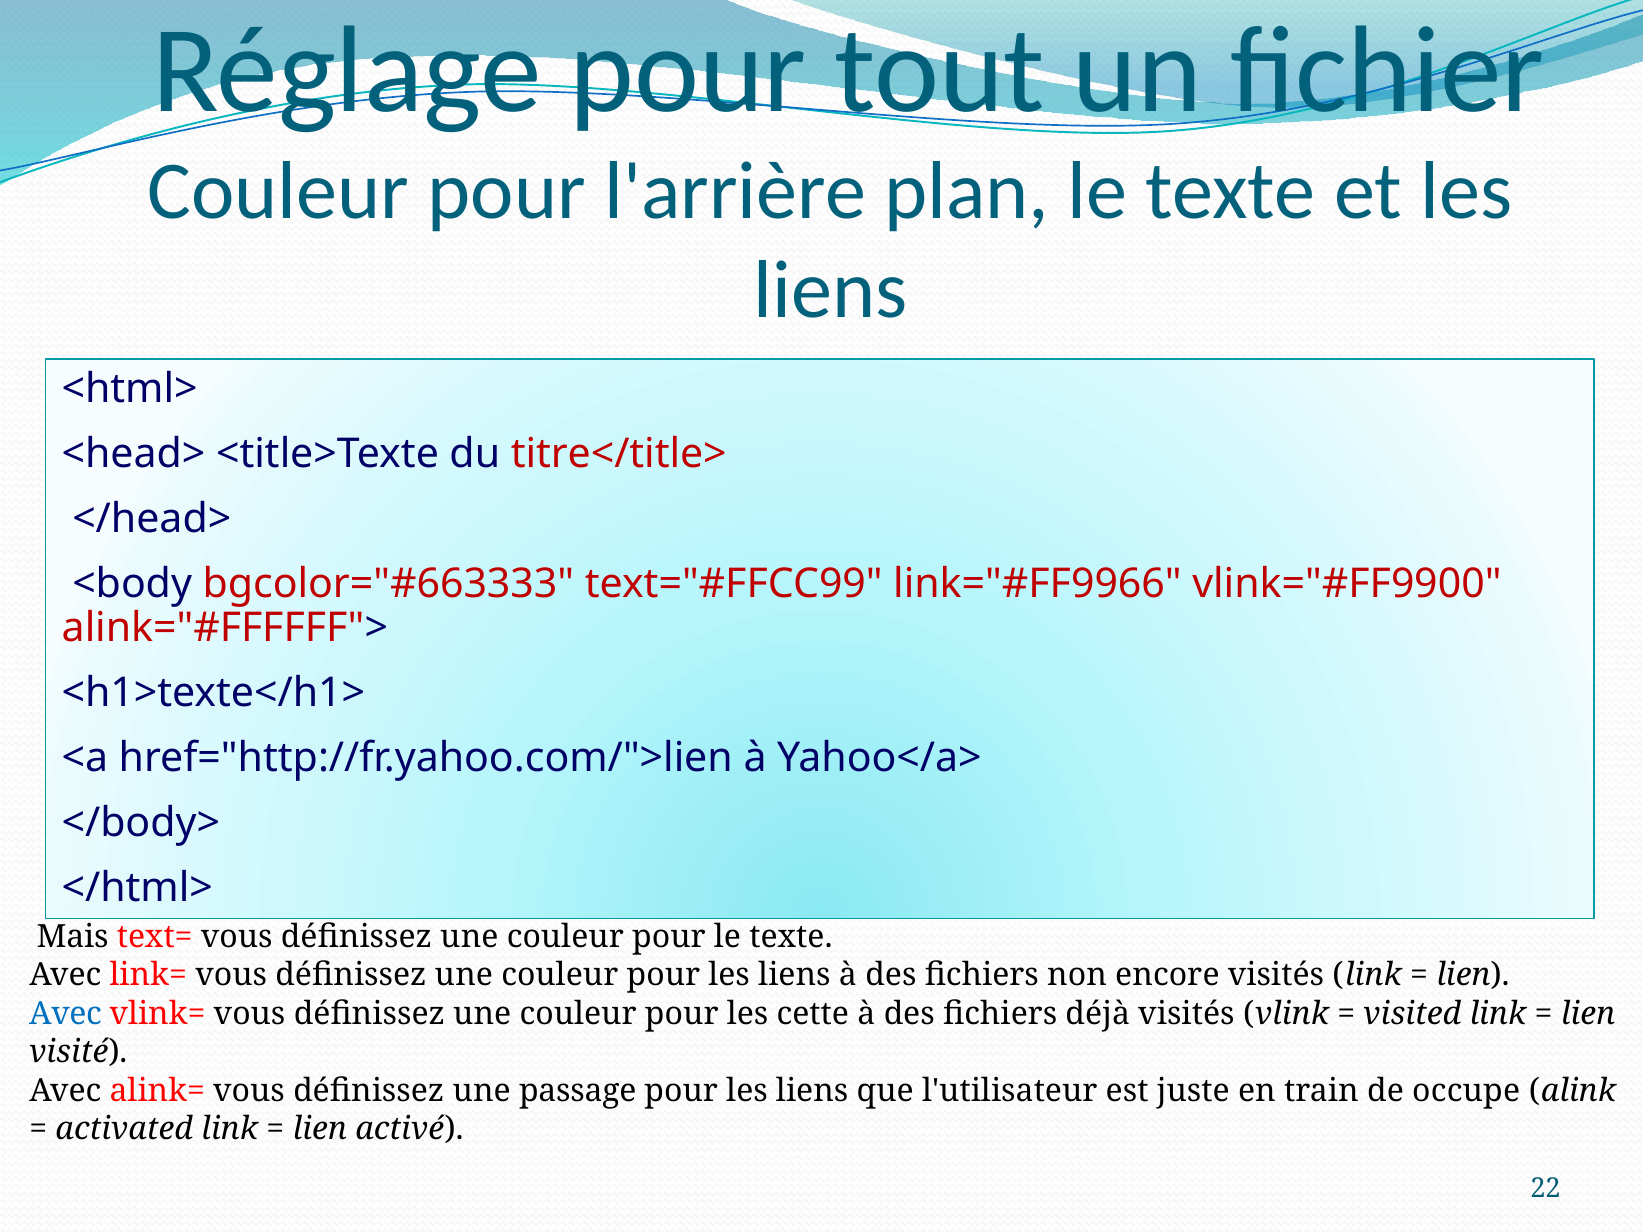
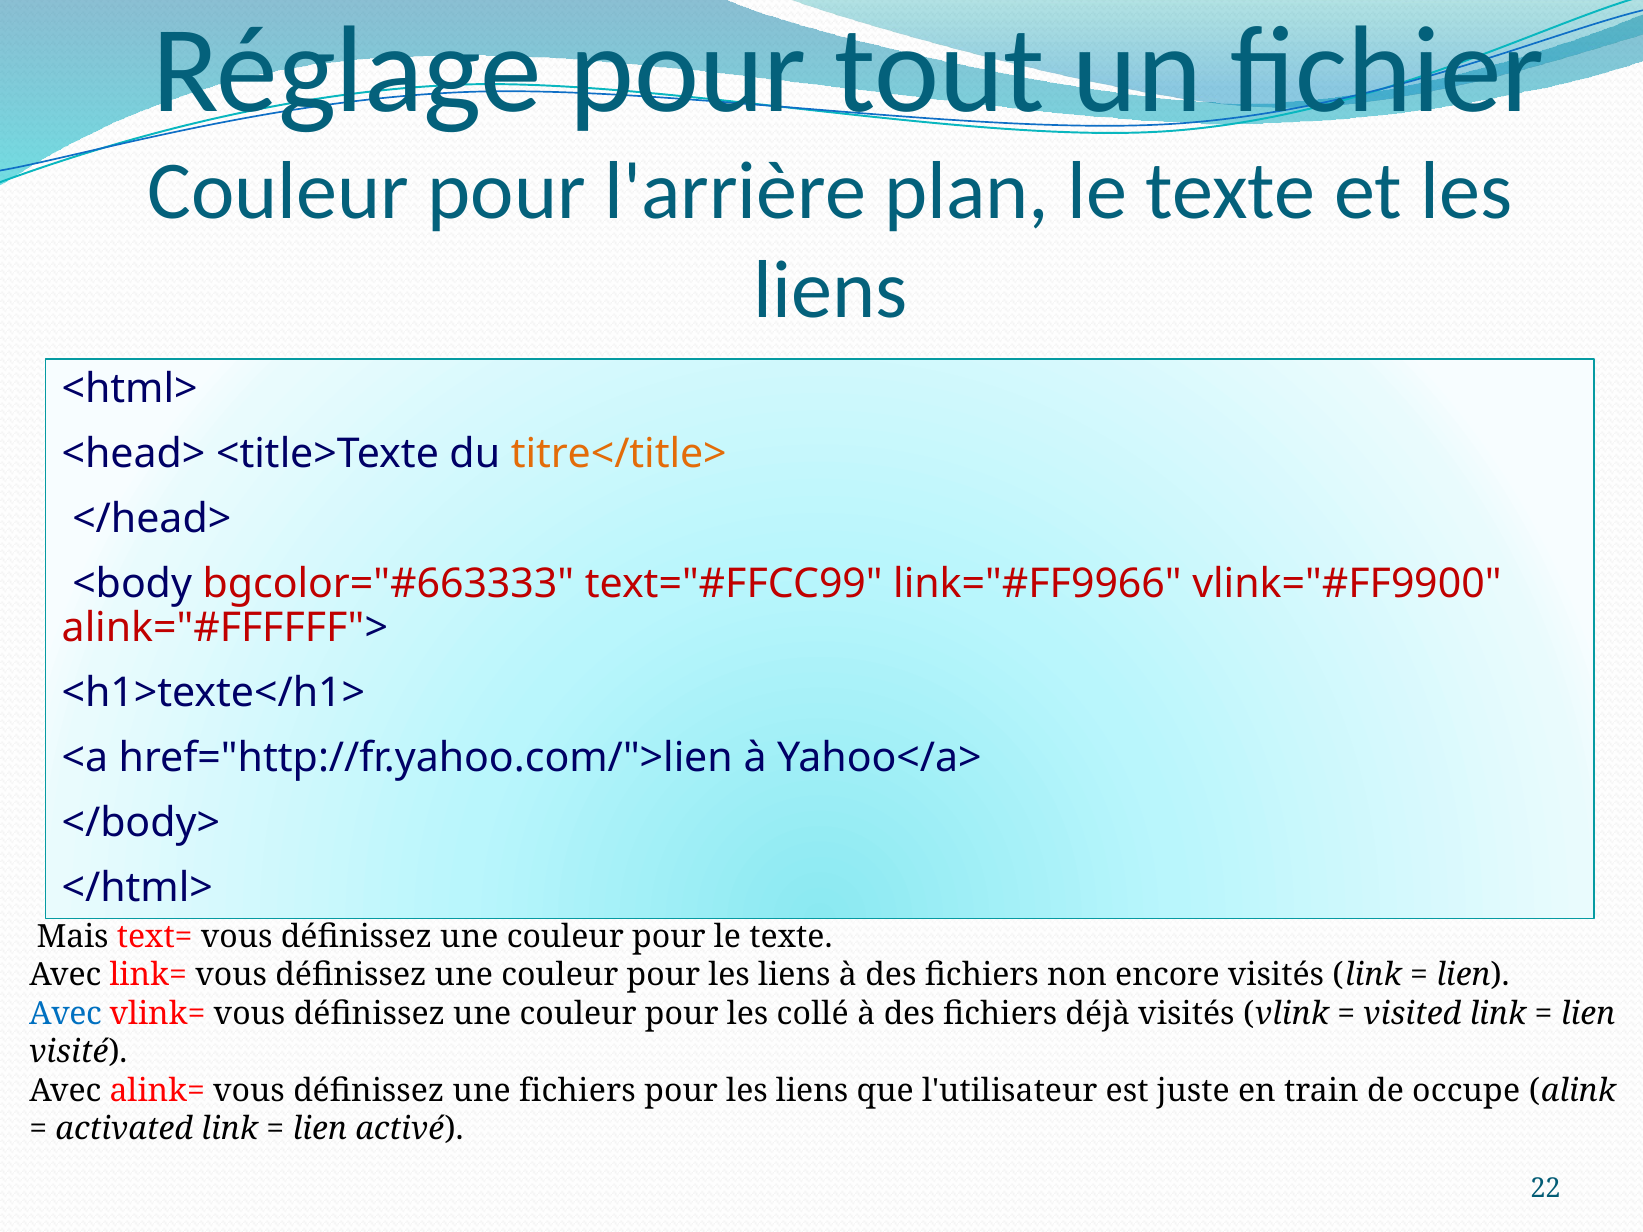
titre</title> colour: red -> orange
cette: cette -> collé
une passage: passage -> fichiers
